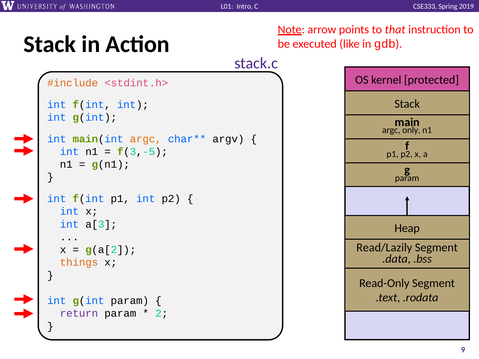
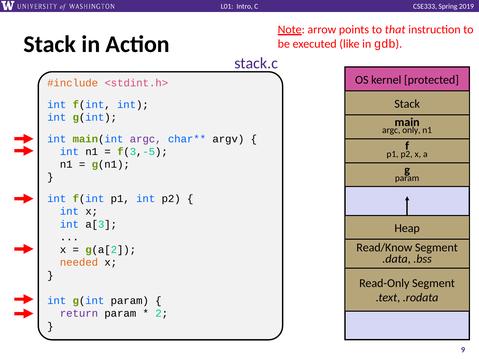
argc at (146, 139) colour: orange -> purple
Read/Lazily: Read/Lazily -> Read/Know
things: things -> needed
